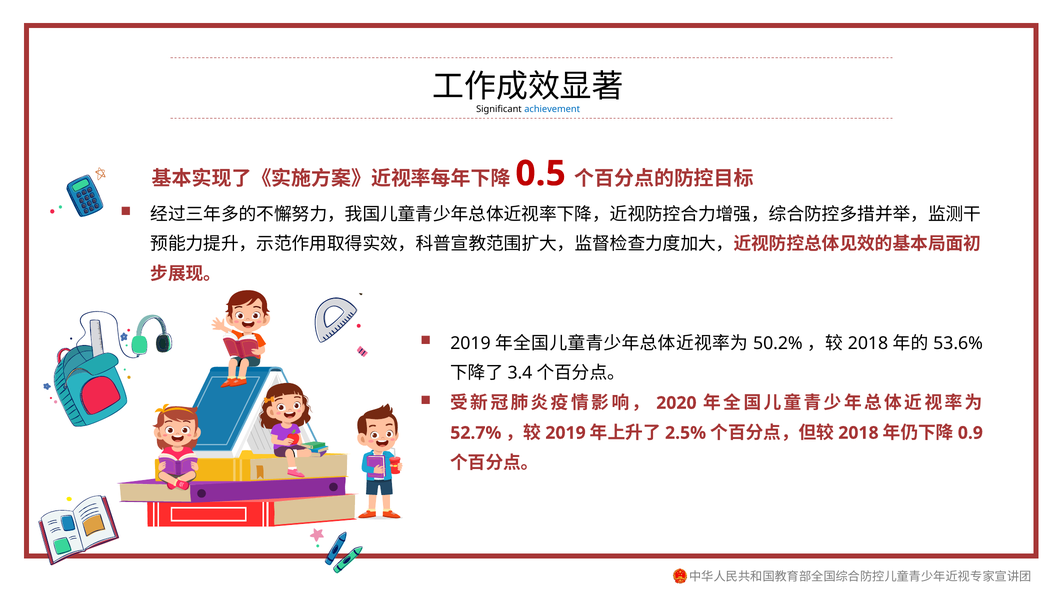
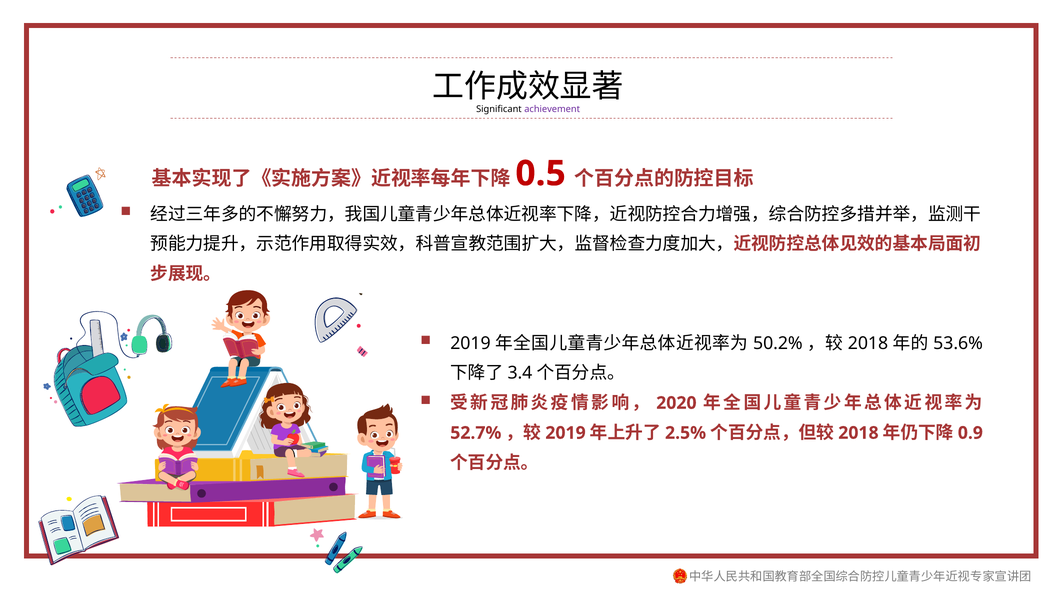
achievement colour: blue -> purple
